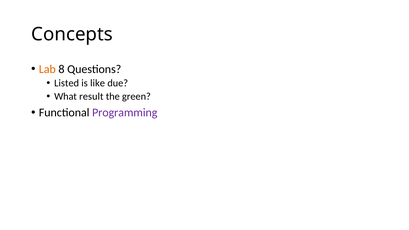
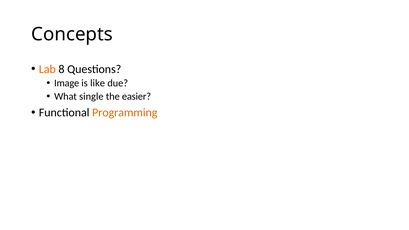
Listed: Listed -> Image
result: result -> single
green: green -> easier
Programming colour: purple -> orange
